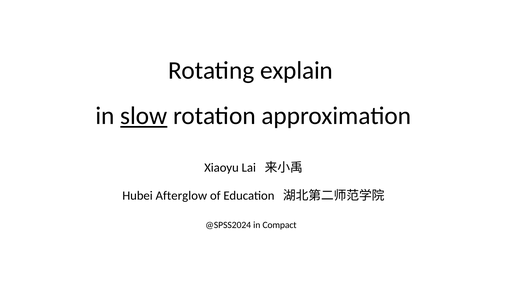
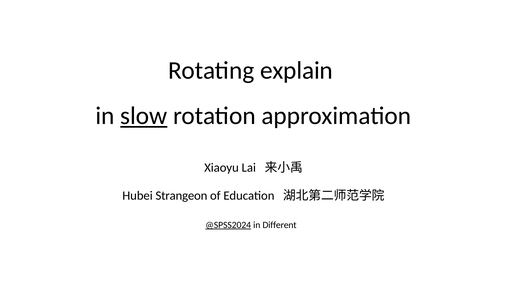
Afterglow: Afterglow -> Strangeon
@SPSS2024 underline: none -> present
Compact: Compact -> Different
